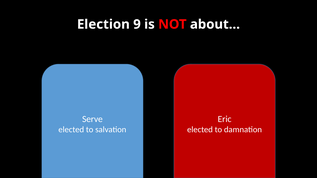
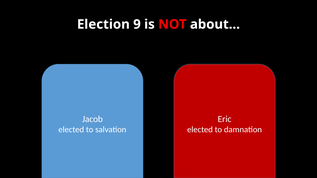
Serve: Serve -> Jacob
